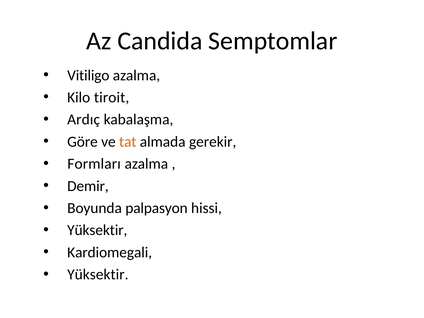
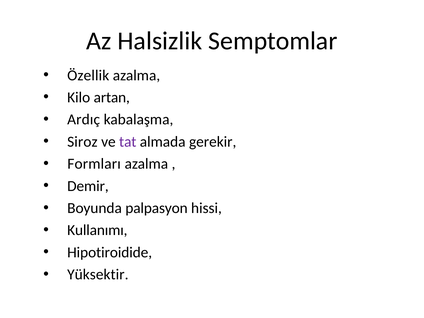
Candida: Candida -> Halsizlik
Vitiligo: Vitiligo -> Özellik
tiroit: tiroit -> artan
Göre: Göre -> Siroz
tat colour: orange -> purple
Yüksektir at (97, 230): Yüksektir -> Kullanımı
Kardiomegali: Kardiomegali -> Hipotiroidide
